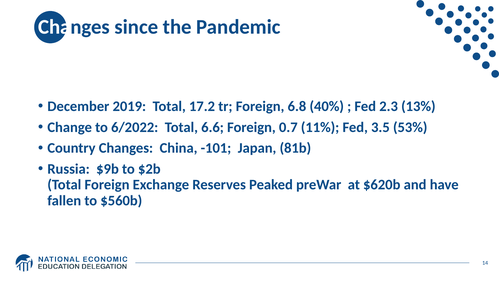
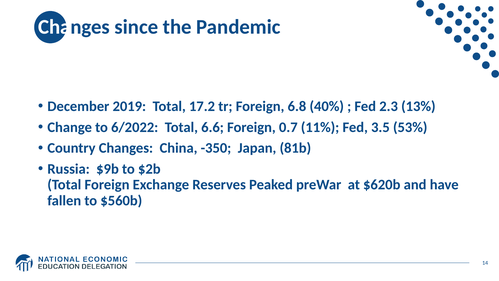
-101: -101 -> -350
